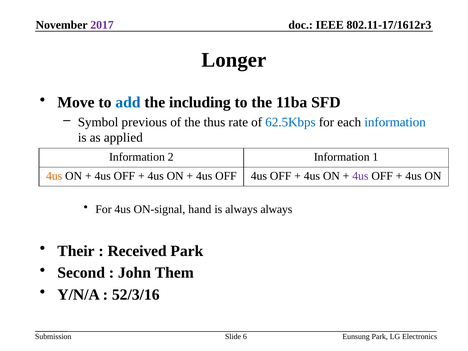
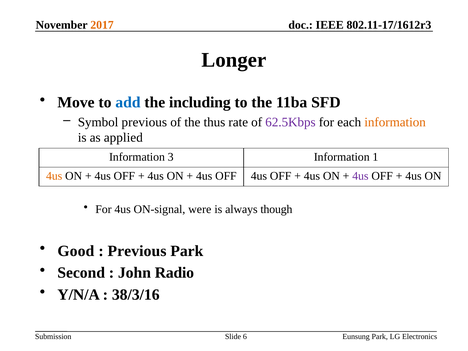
2017 colour: purple -> orange
62.5Kbps colour: blue -> purple
information at (395, 122) colour: blue -> orange
2: 2 -> 3
hand: hand -> were
always always: always -> though
Their: Their -> Good
Received at (137, 251): Received -> Previous
Them: Them -> Radio
52/3/16: 52/3/16 -> 38/3/16
